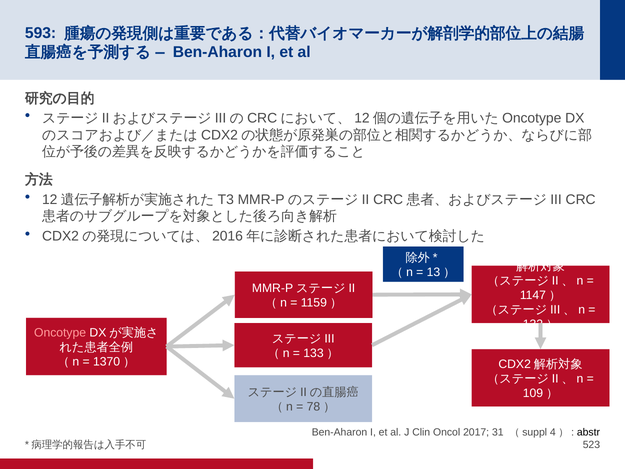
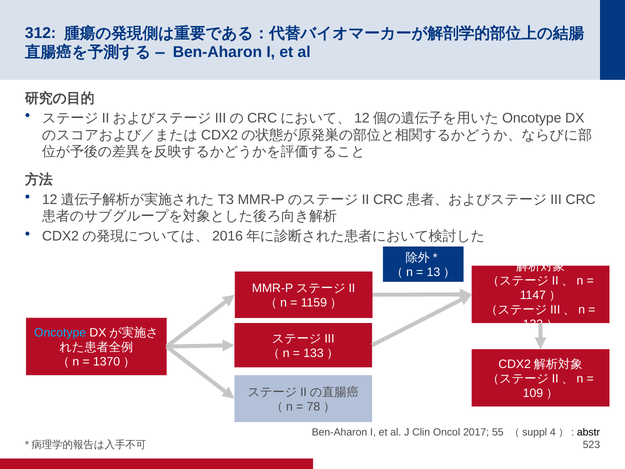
593: 593 -> 312
Oncotype colour: pink -> light blue
31: 31 -> 55
